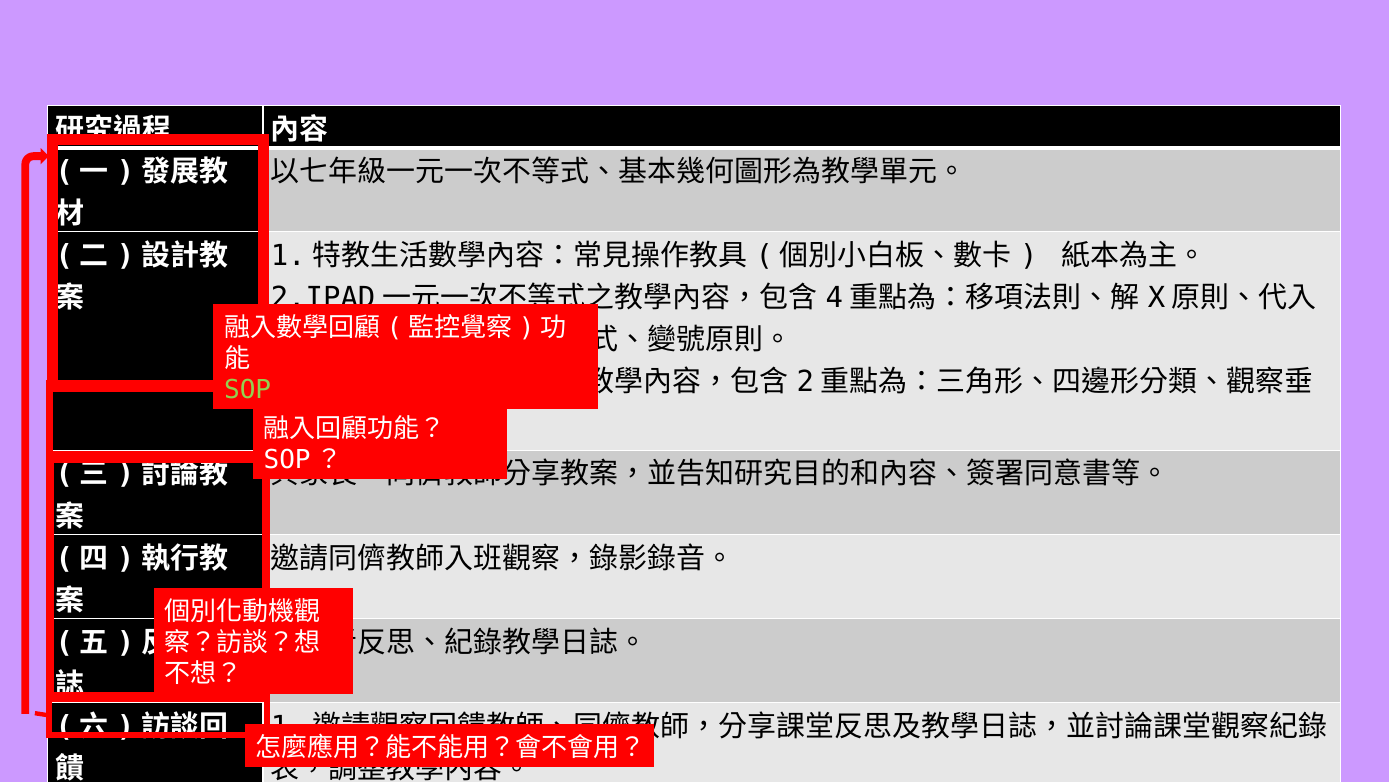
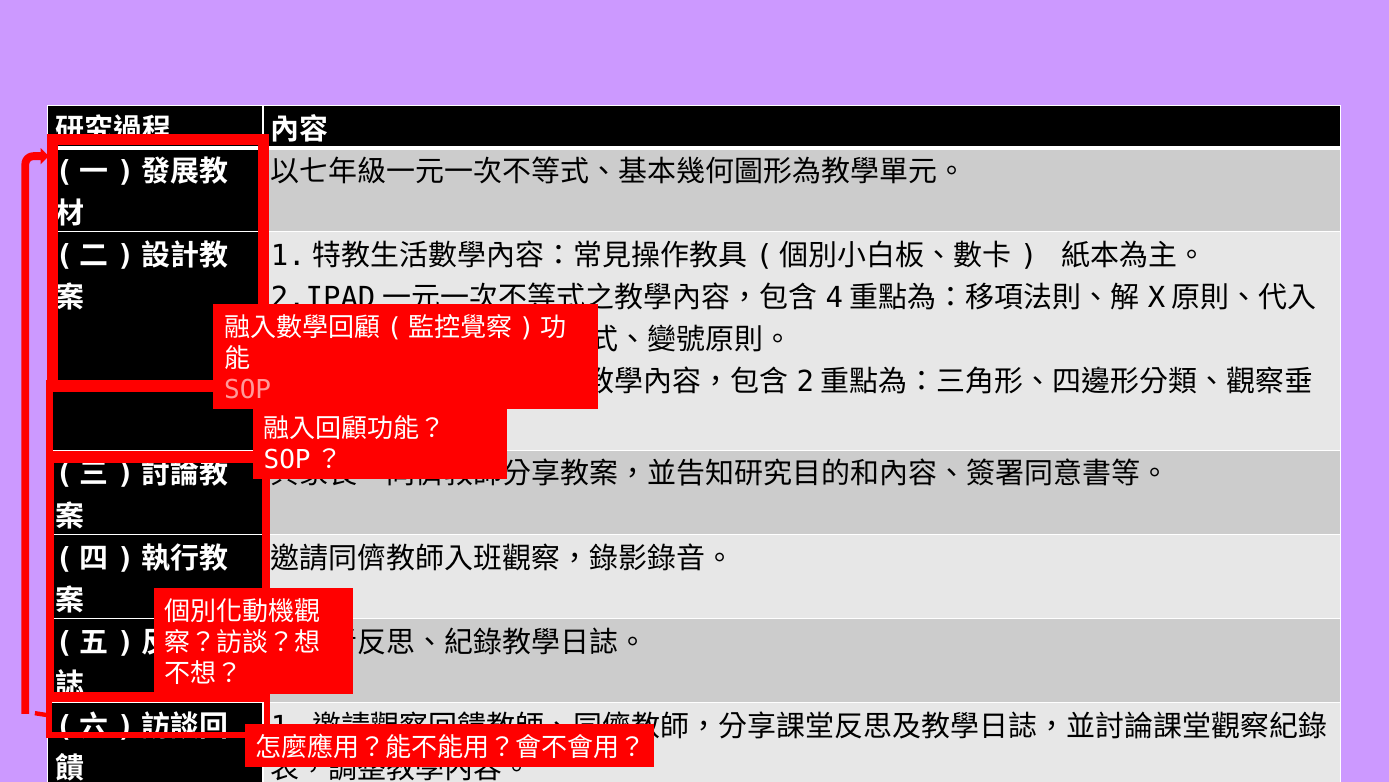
SOP colour: light green -> pink
